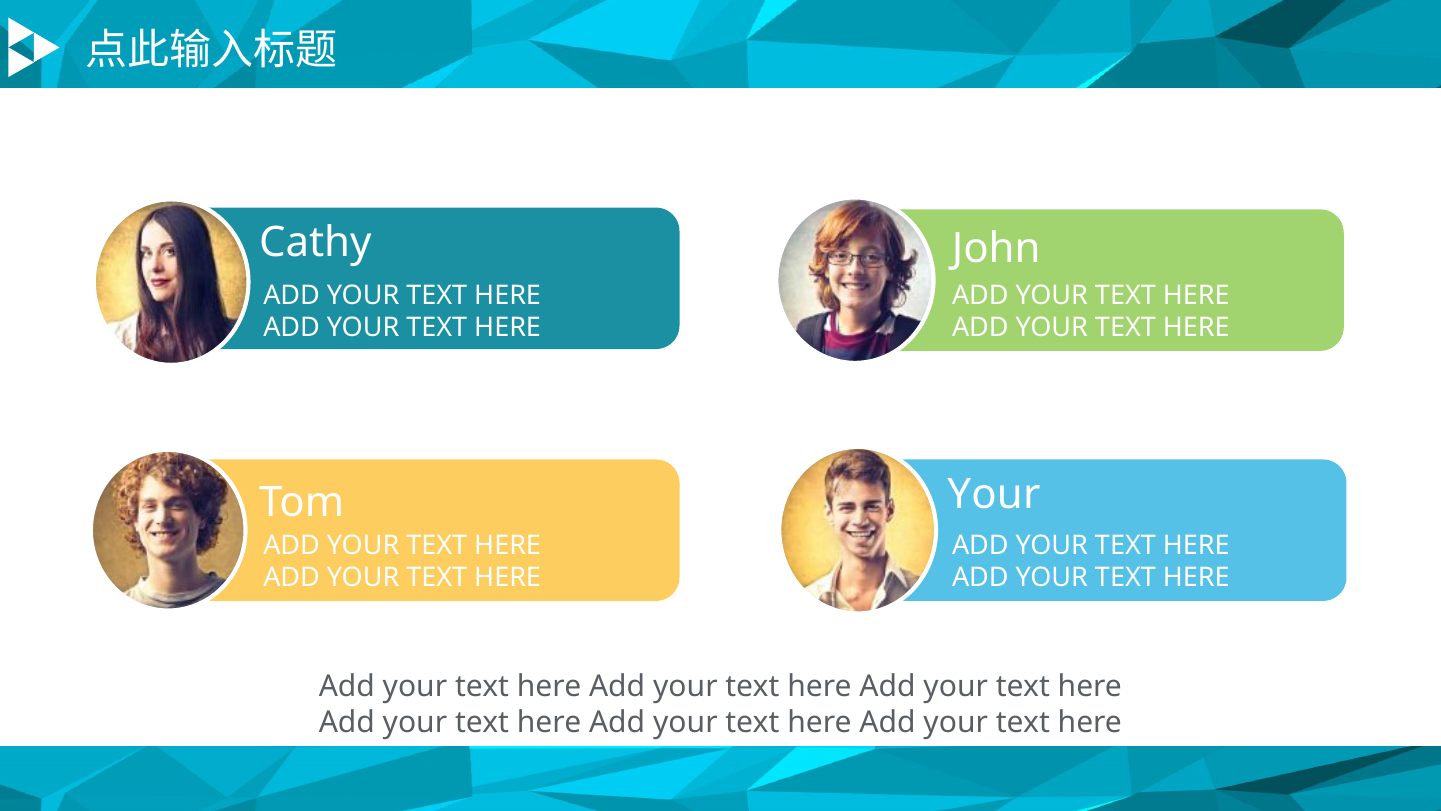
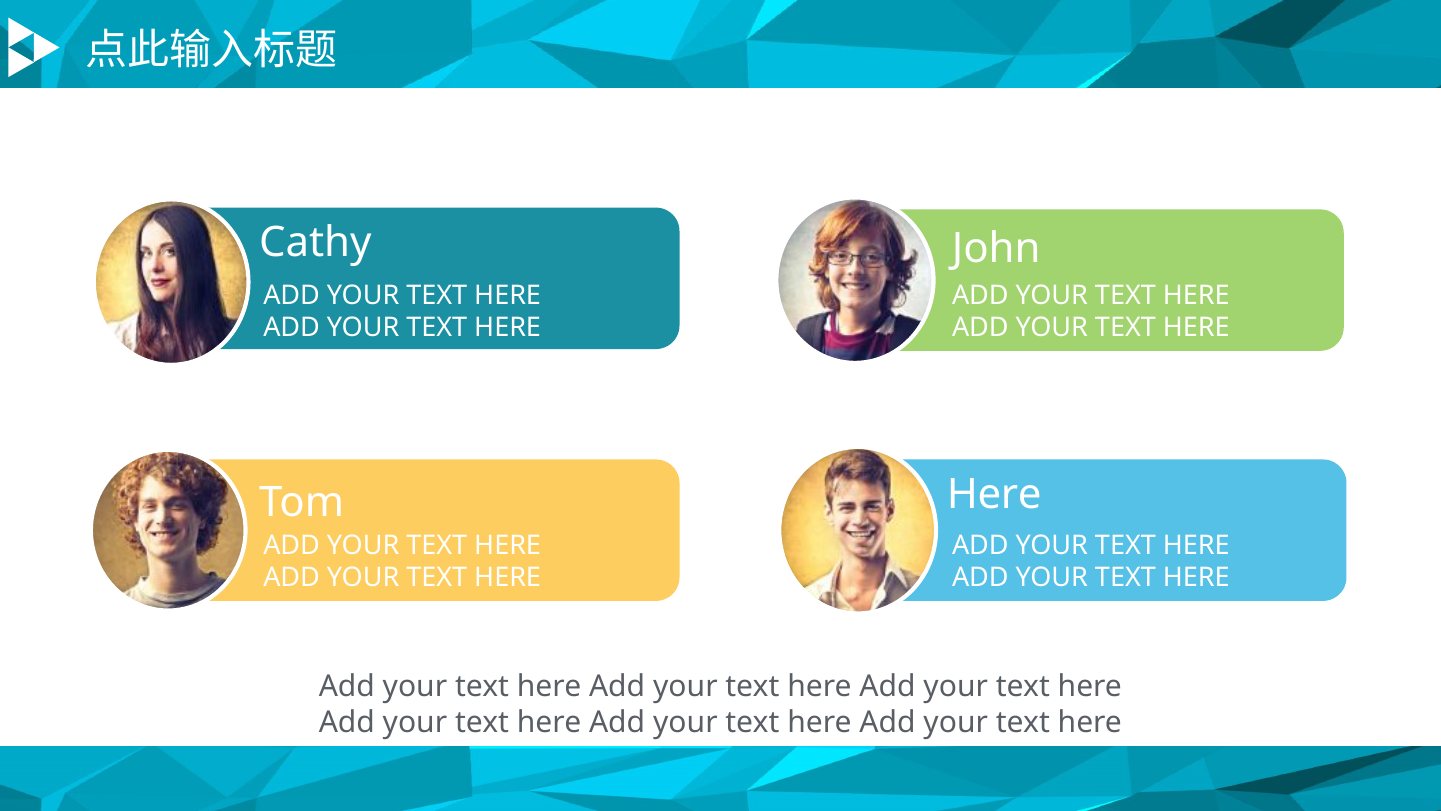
Your at (994, 495): Your -> Here
